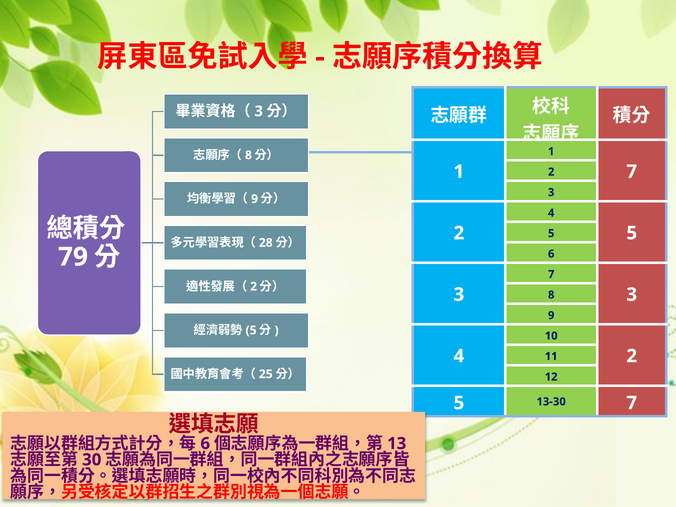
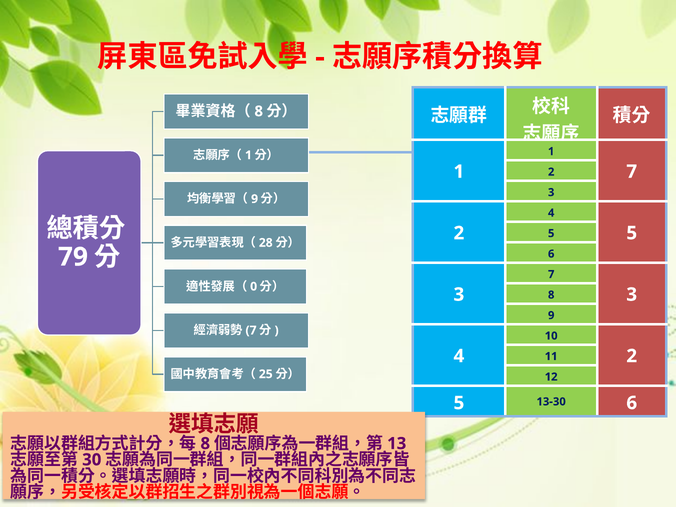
3 at (259, 111): 3 -> 8
8 at (248, 155): 8 -> 1
2 at (254, 287): 2 -> 0
5 at (251, 330): 5 -> 7
13-30 7: 7 -> 6
6 at (205, 444): 6 -> 8
